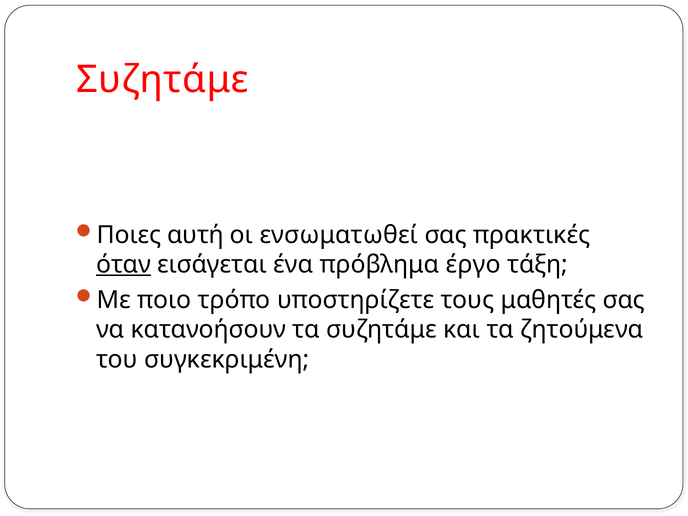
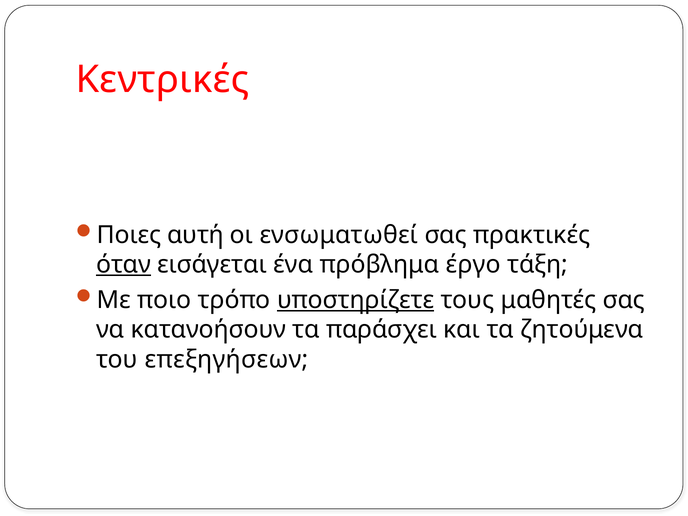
Συζητάμε at (162, 80): Συζητάμε -> Κεντρικές
υποστηρίζετε underline: none -> present
τα συζητάμε: συζητάμε -> παράσχει
συγκεκριμένη: συγκεκριμένη -> επεξηγήσεων
